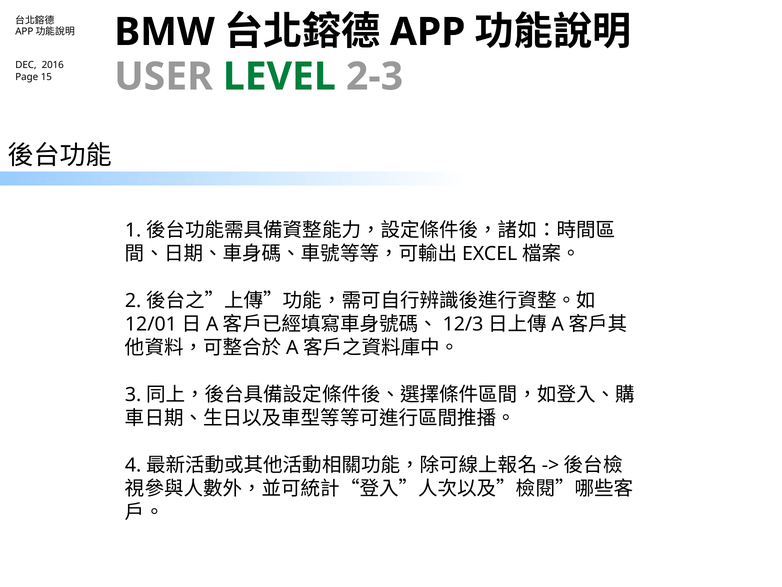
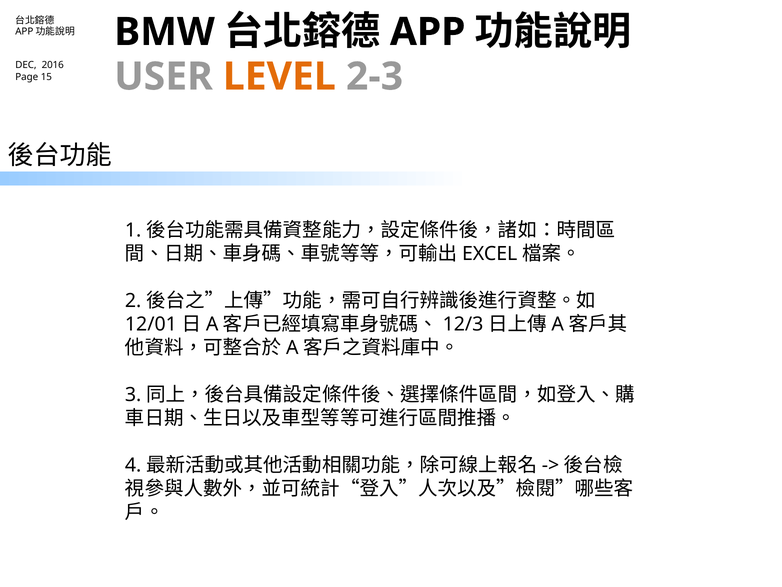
LEVEL colour: green -> orange
